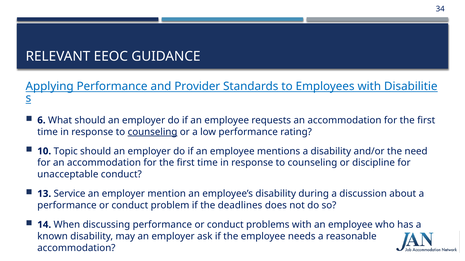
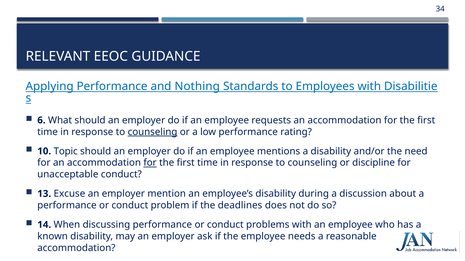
Provider: Provider -> Nothing
for at (150, 163) underline: none -> present
Service: Service -> Excuse
